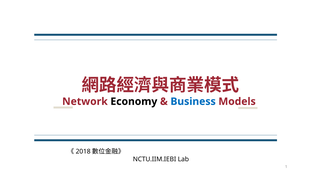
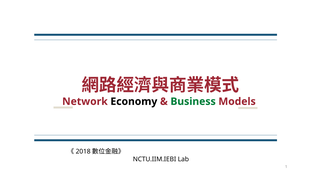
Business colour: blue -> green
